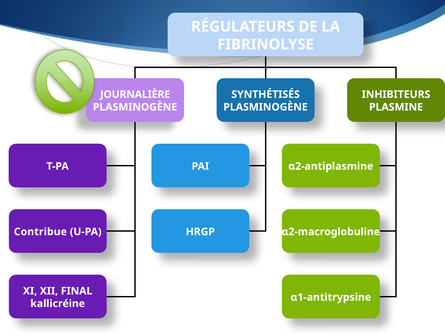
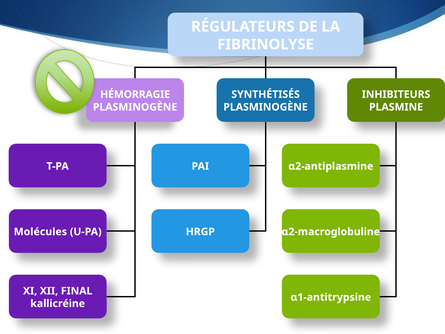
JOURNALIÈRE: JOURNALIÈRE -> HÉMORRAGIE
Contribue: Contribue -> Molécules
